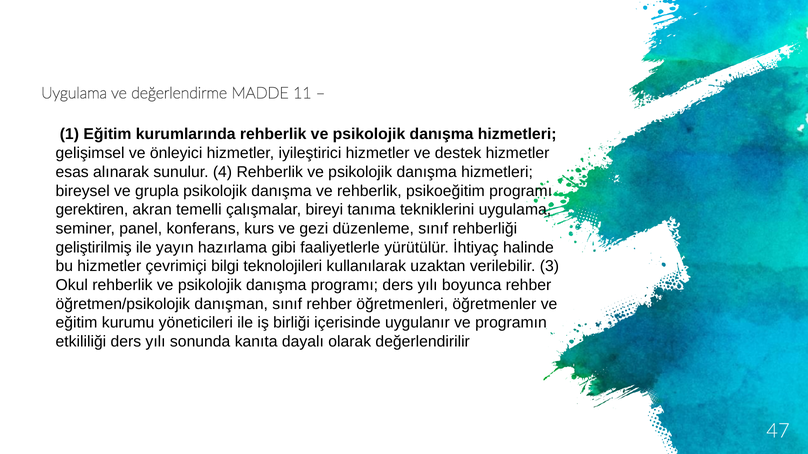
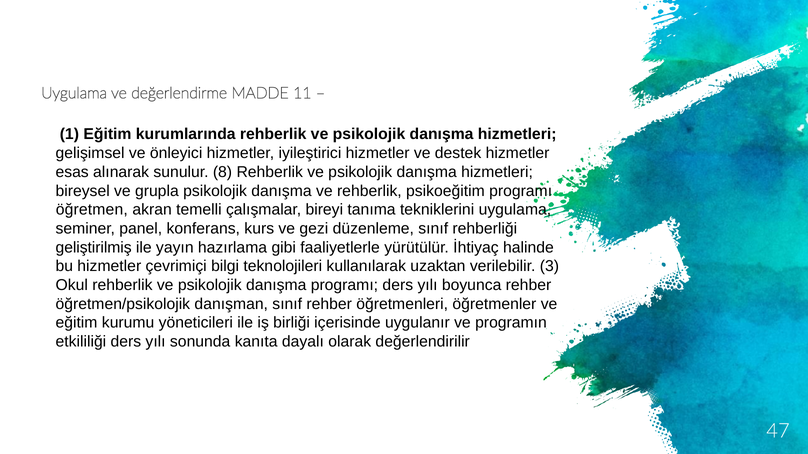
4: 4 -> 8
gerektiren: gerektiren -> öğretmen
